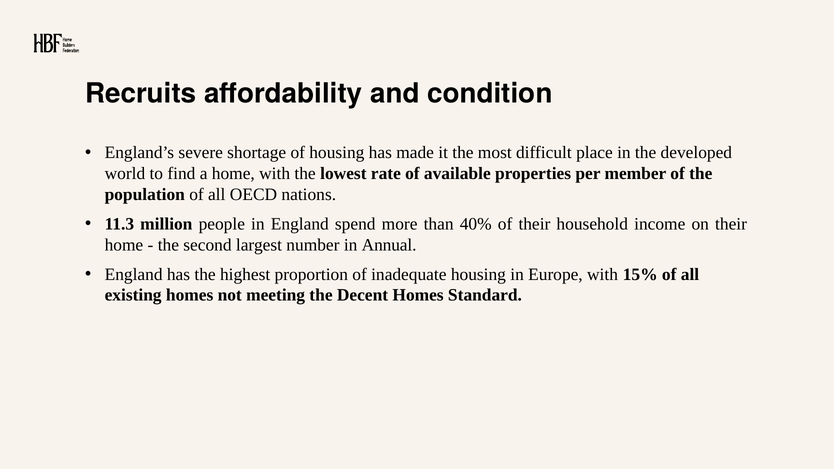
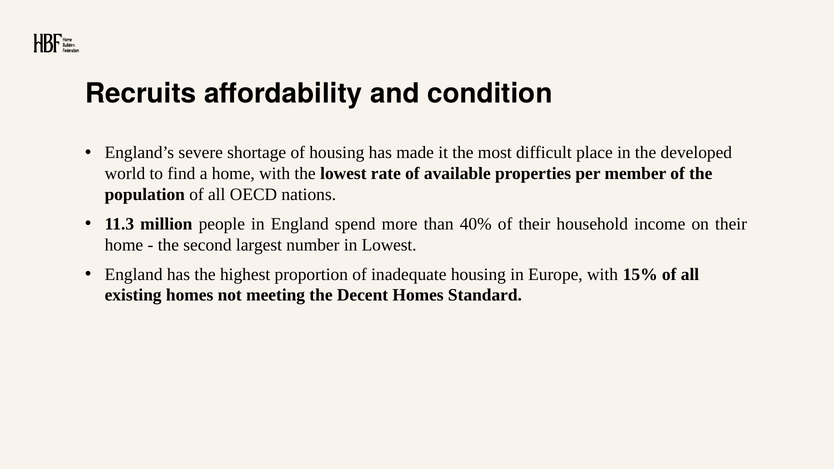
in Annual: Annual -> Lowest
